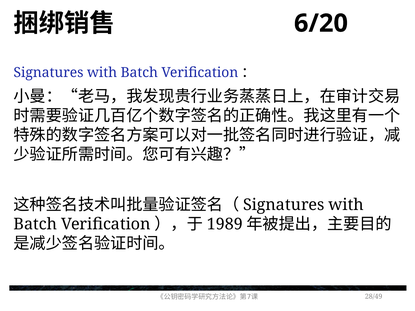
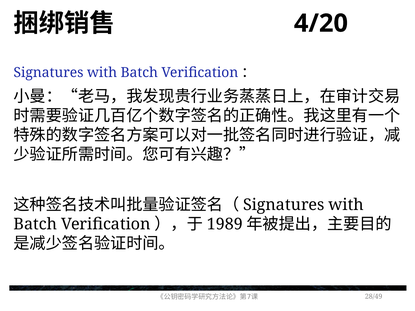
6/20: 6/20 -> 4/20
